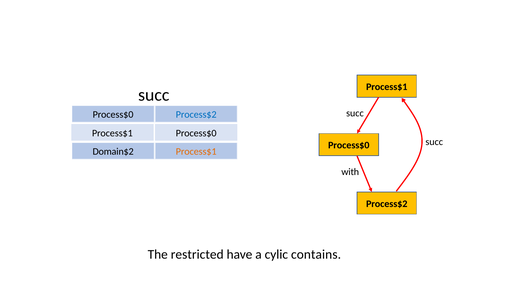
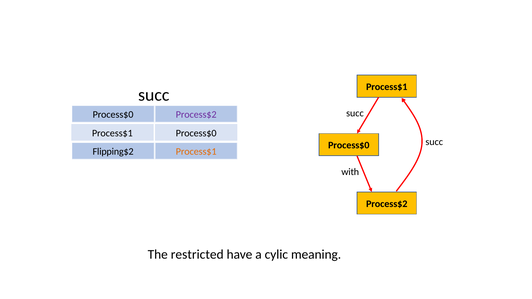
Process$2 at (196, 115) colour: blue -> purple
Domain$2: Domain$2 -> Flipping$2
contains: contains -> meaning
